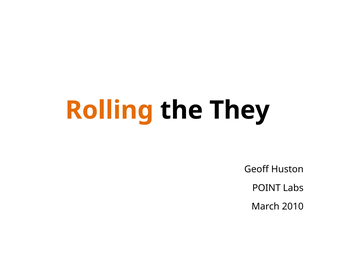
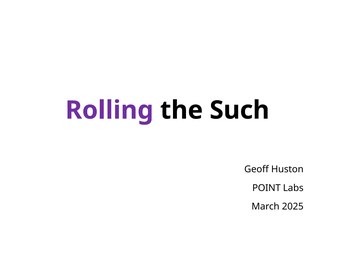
Rolling colour: orange -> purple
They: They -> Such
2010: 2010 -> 2025
